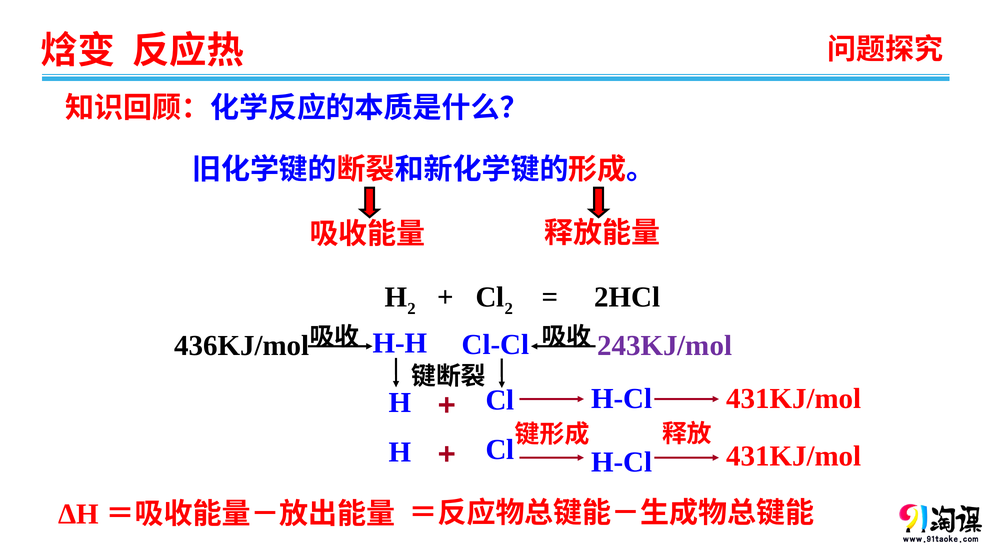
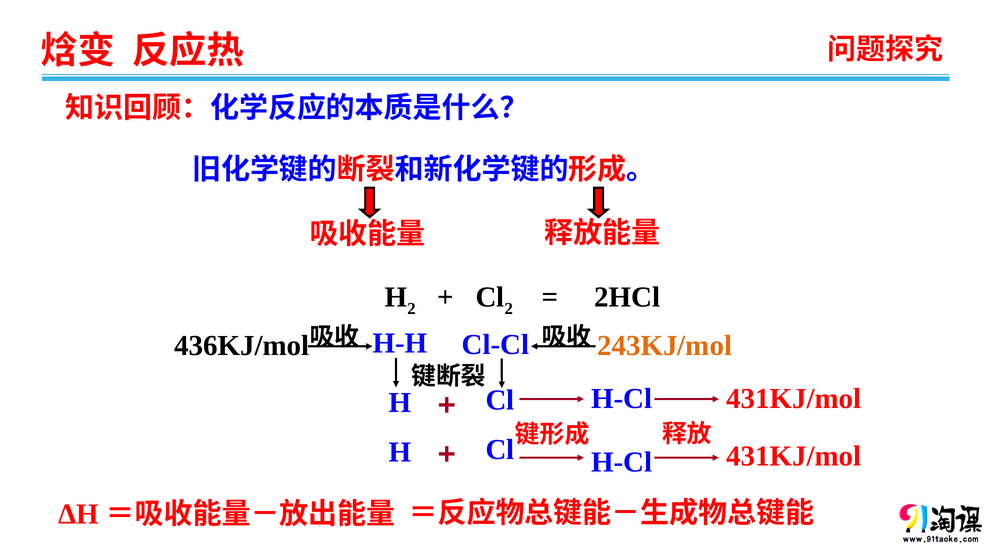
243KJ/mol colour: purple -> orange
